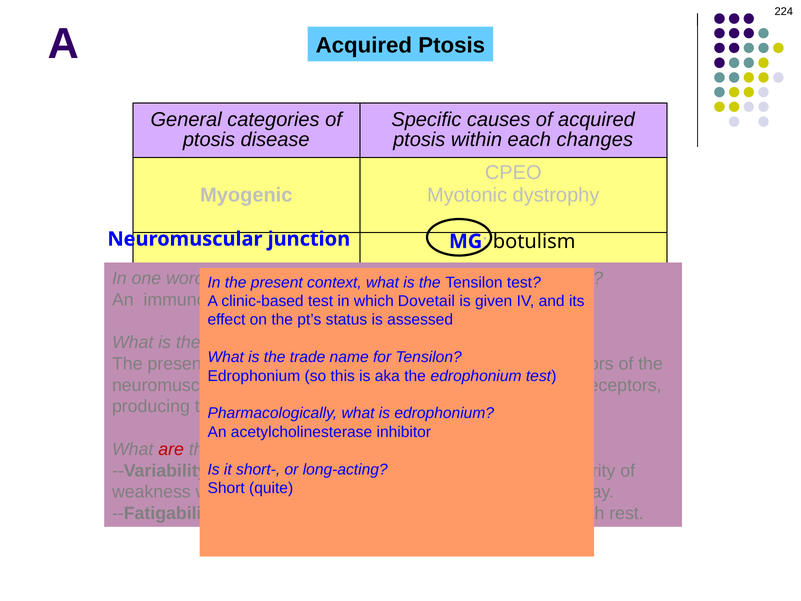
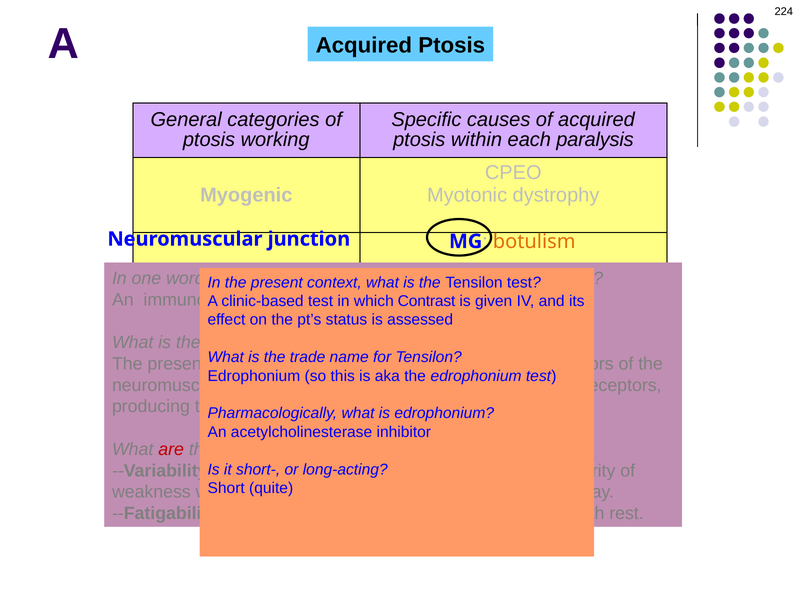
disease: disease -> working
changes: changes -> paralysis
botulism colour: black -> orange
Dovetail: Dovetail -> Contrast
